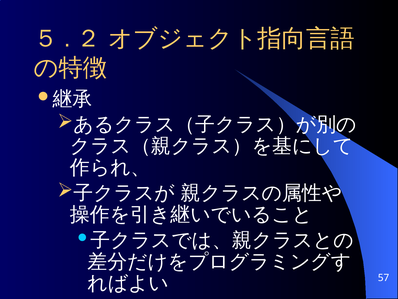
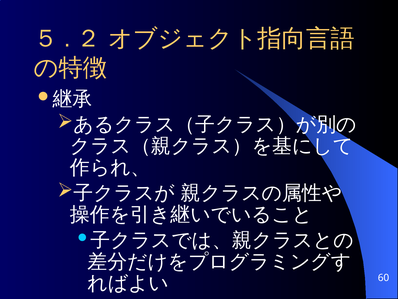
57: 57 -> 60
